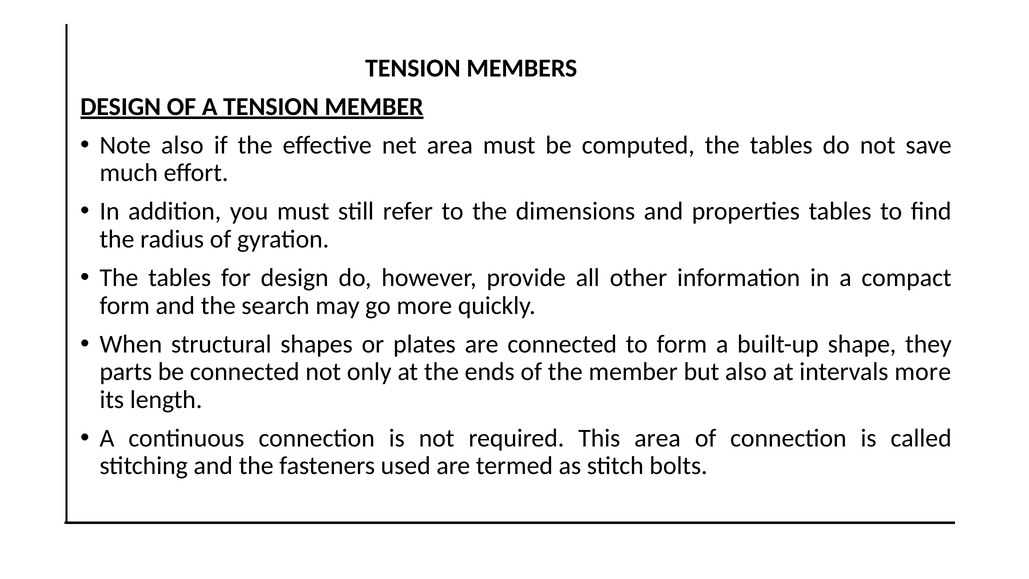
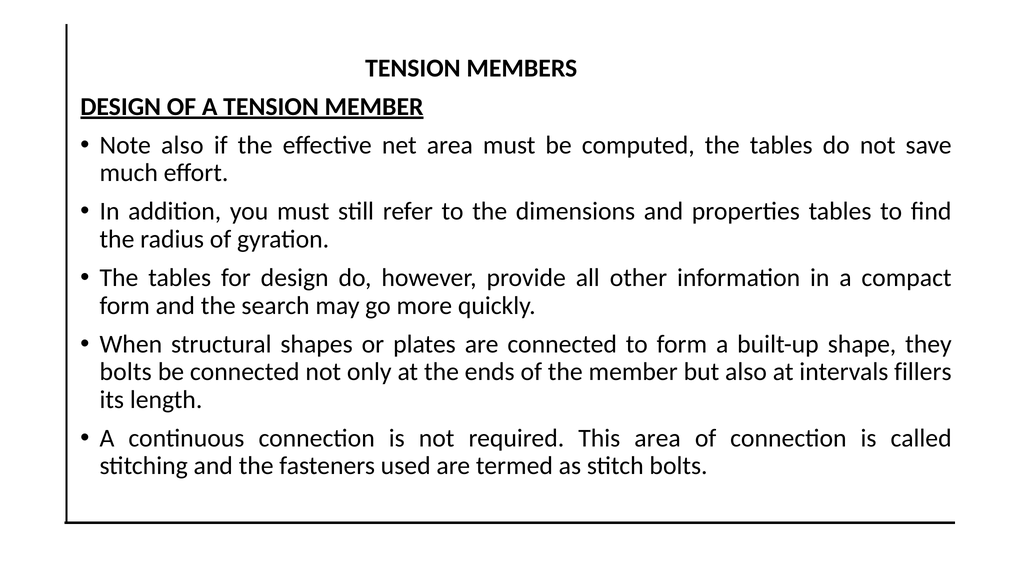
parts at (126, 372): parts -> bolts
intervals more: more -> fillers
